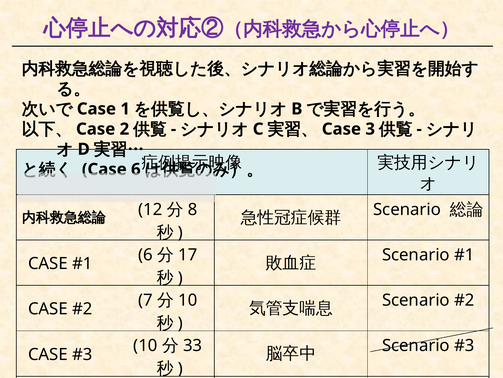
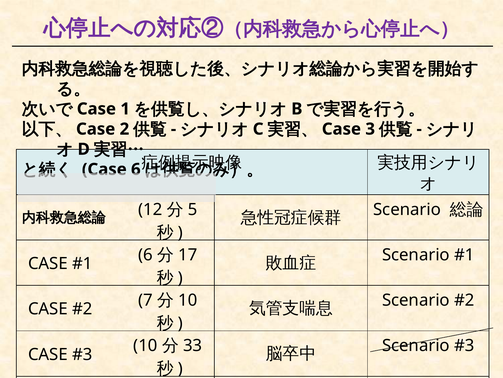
8 at (193, 209): 8 -> 5
